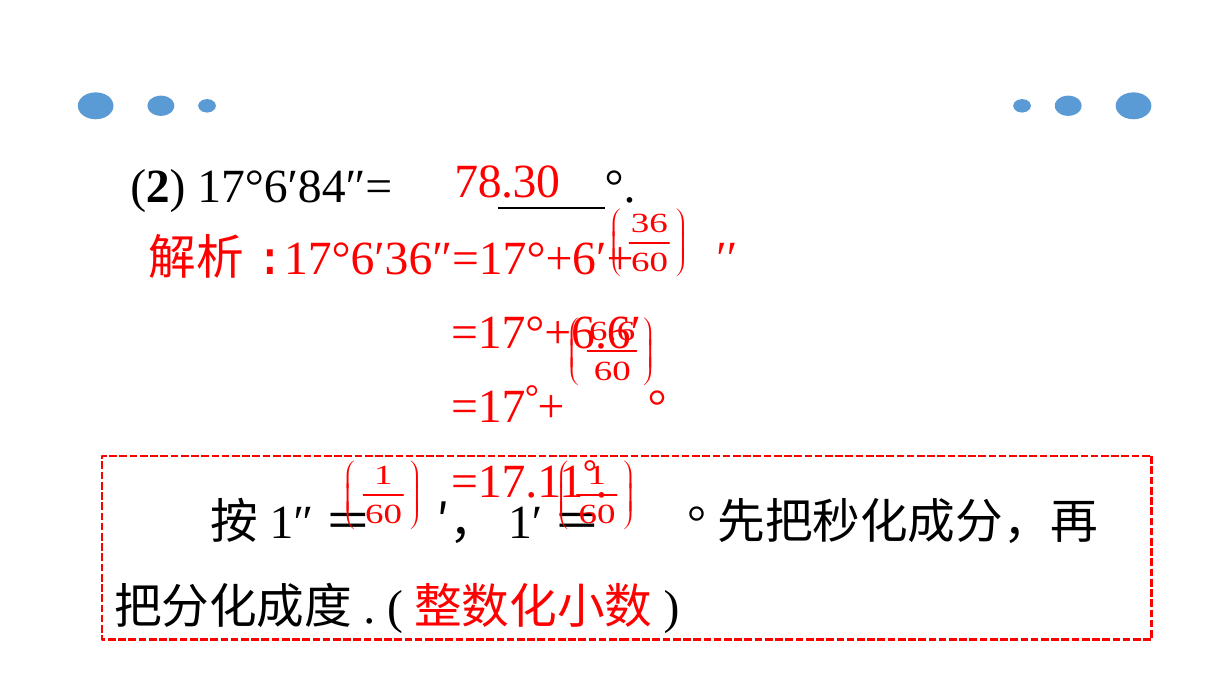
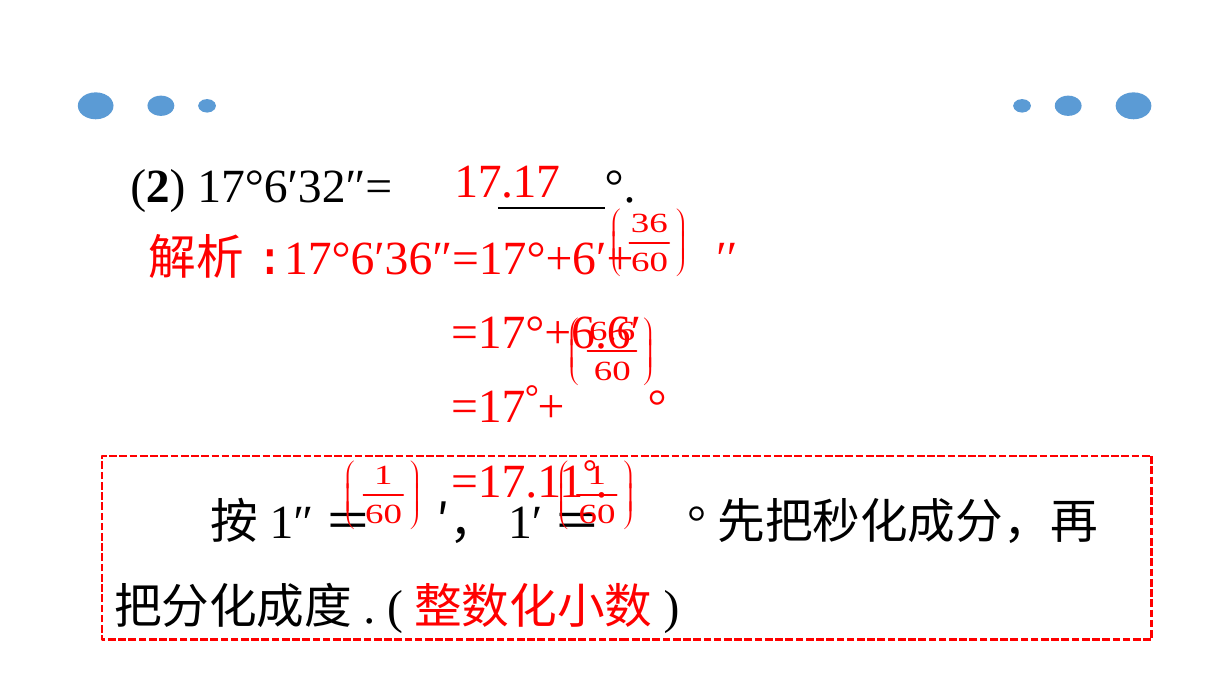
78.30: 78.30 -> 17.17
17°6′84″=: 17°6′84″= -> 17°6′32″=
